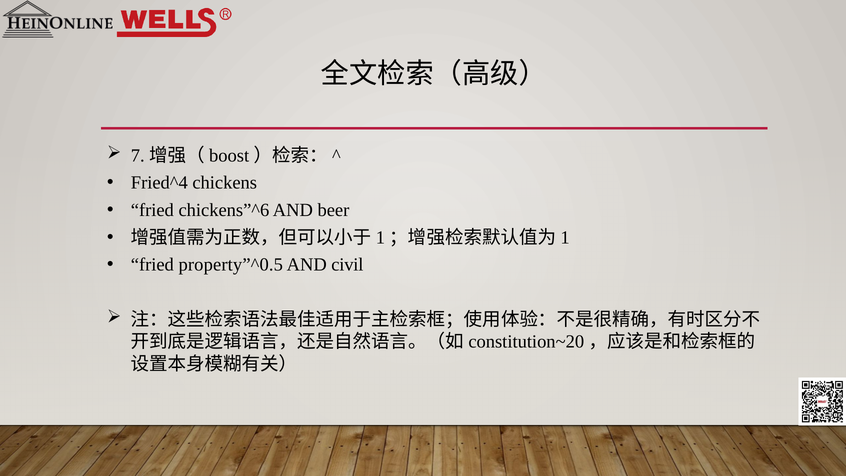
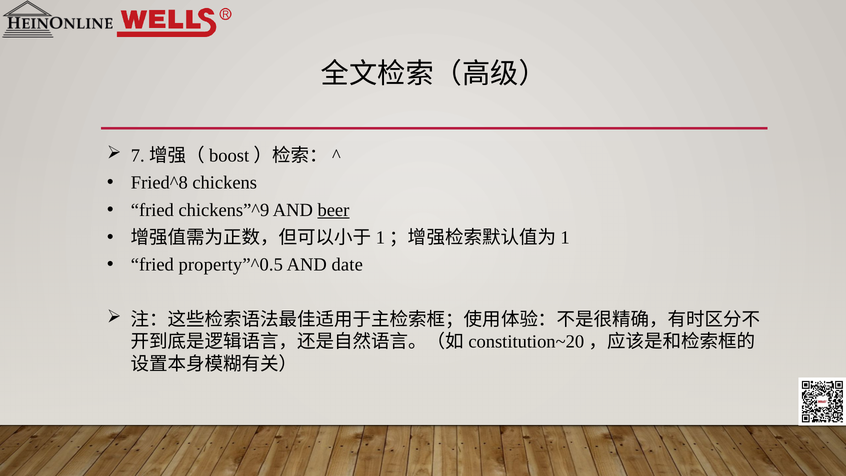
Fried^4: Fried^4 -> Fried^8
chickens”^6: chickens”^6 -> chickens”^9
beer underline: none -> present
civil: civil -> date
